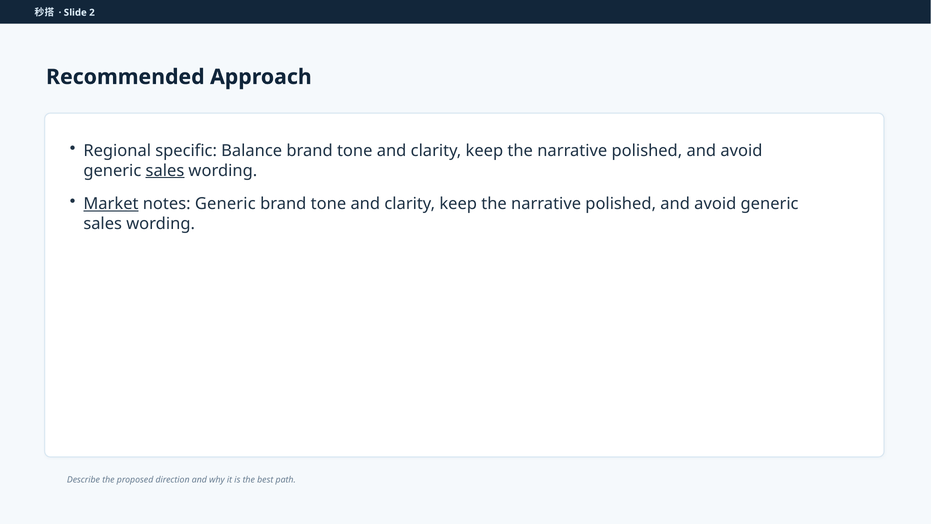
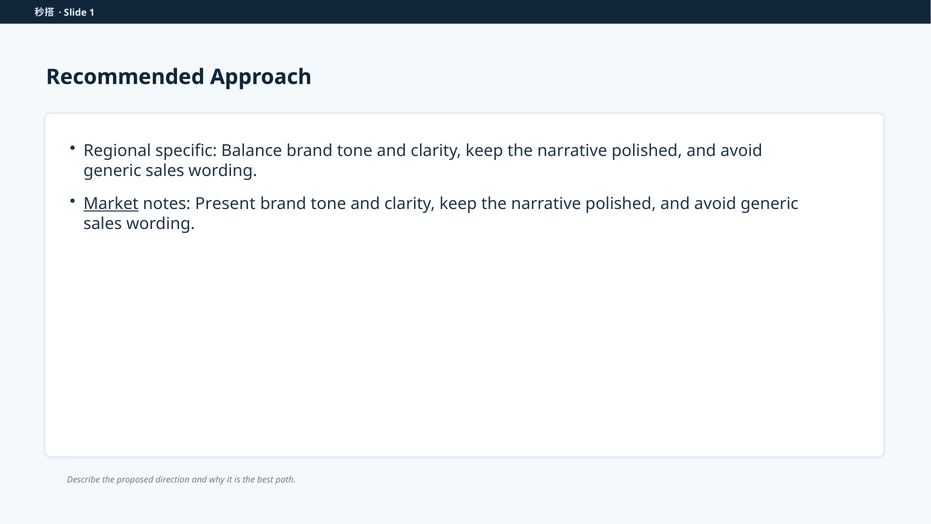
2: 2 -> 1
sales at (165, 170) underline: present -> none
notes Generic: Generic -> Present
